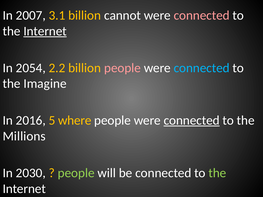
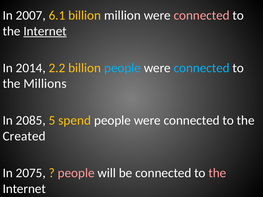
3.1: 3.1 -> 6.1
cannot: cannot -> million
2054: 2054 -> 2014
people at (123, 68) colour: pink -> light blue
Imagine: Imagine -> Millions
2016: 2016 -> 2085
where: where -> spend
connected at (192, 121) underline: present -> none
Millions: Millions -> Created
2030: 2030 -> 2075
people at (76, 173) colour: light green -> pink
the at (217, 173) colour: light green -> pink
